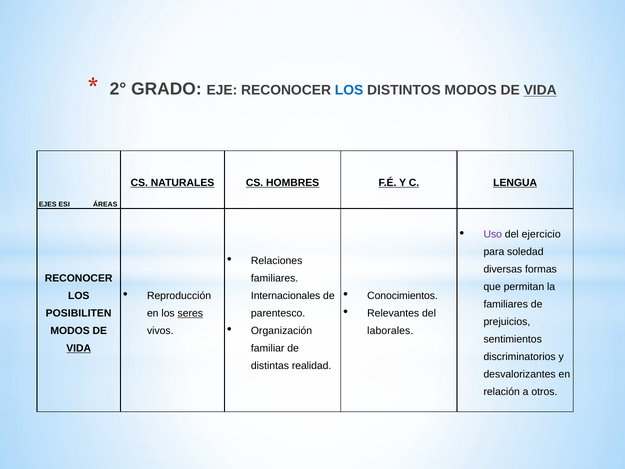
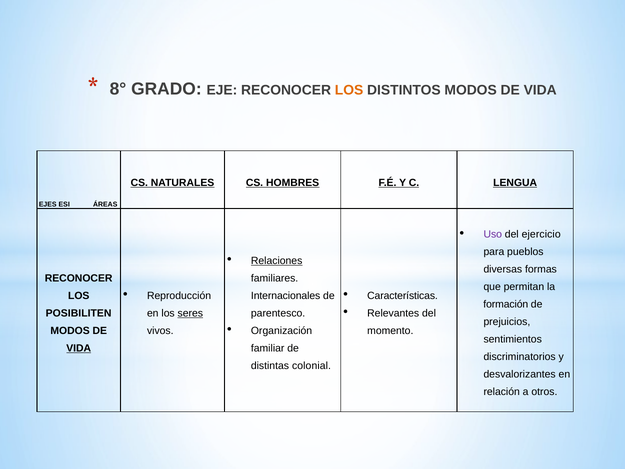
2°: 2° -> 8°
LOS at (349, 90) colour: blue -> orange
VIDA at (540, 90) underline: present -> none
soledad: soledad -> pueblos
Relaciones underline: none -> present
Conocimientos: Conocimientos -> Características
familiares at (506, 304): familiares -> formación
laborales: laborales -> momento
realidad: realidad -> colonial
